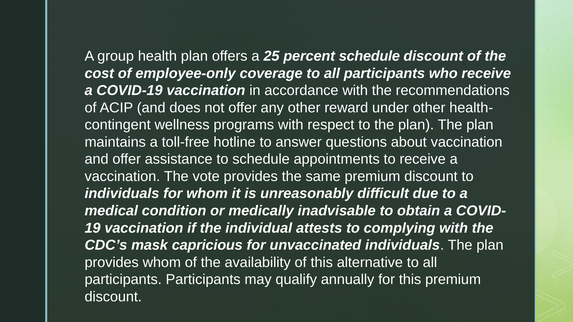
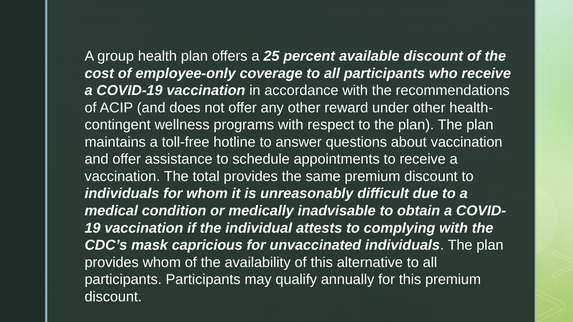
percent schedule: schedule -> available
vote: vote -> total
